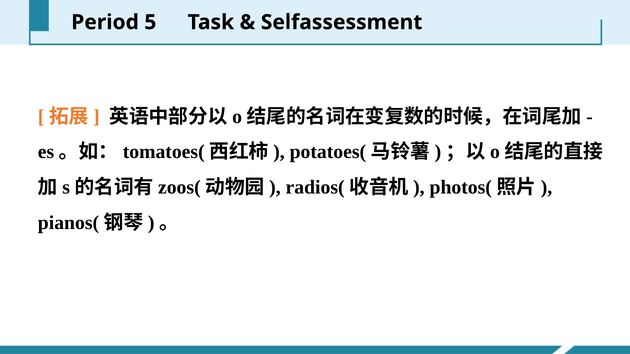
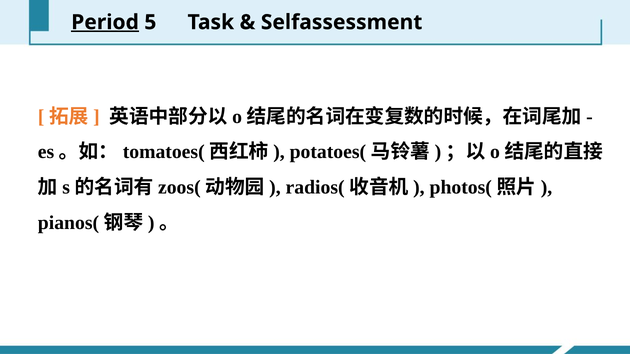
Period underline: none -> present
